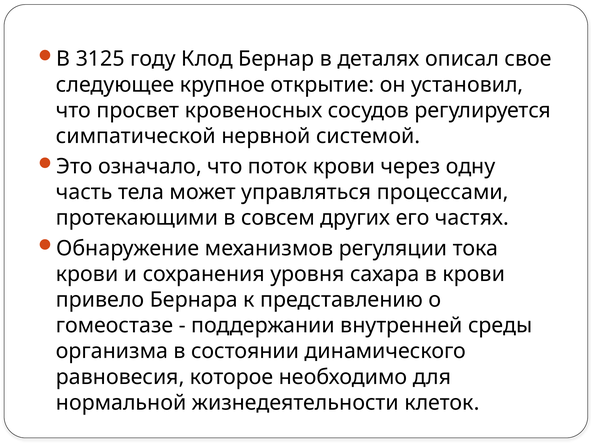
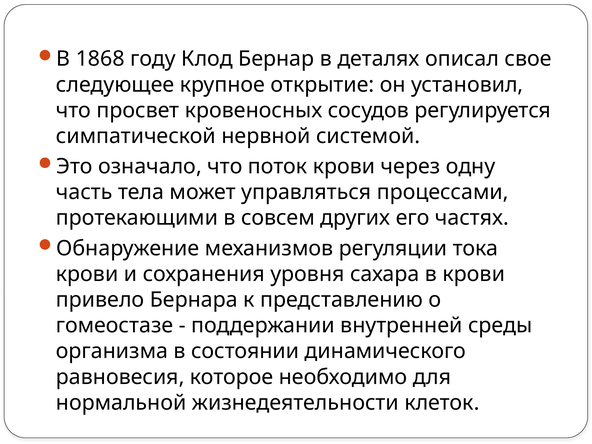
3125: 3125 -> 1868
